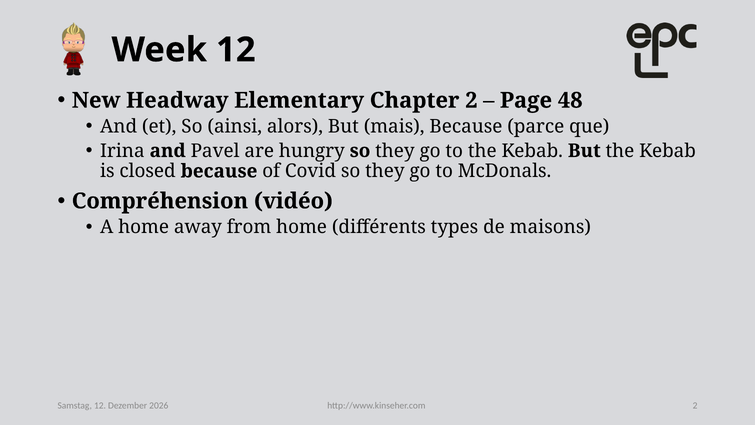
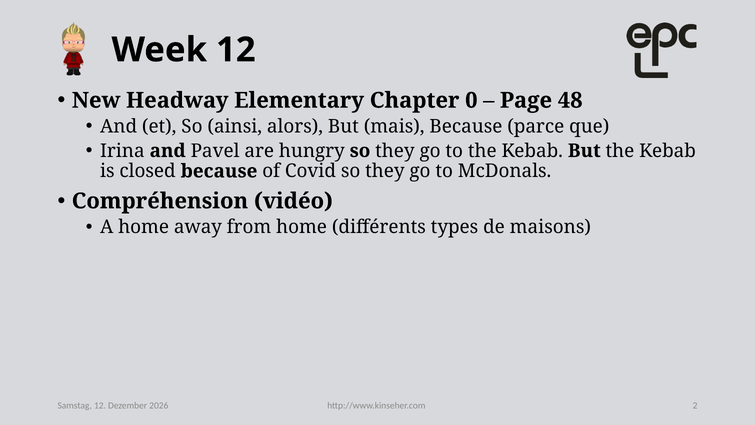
Chapter 2: 2 -> 0
